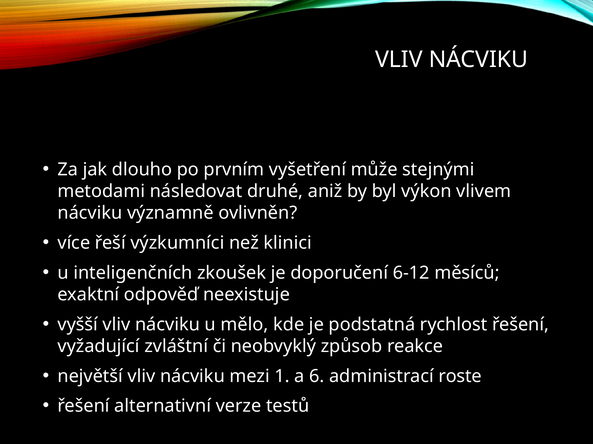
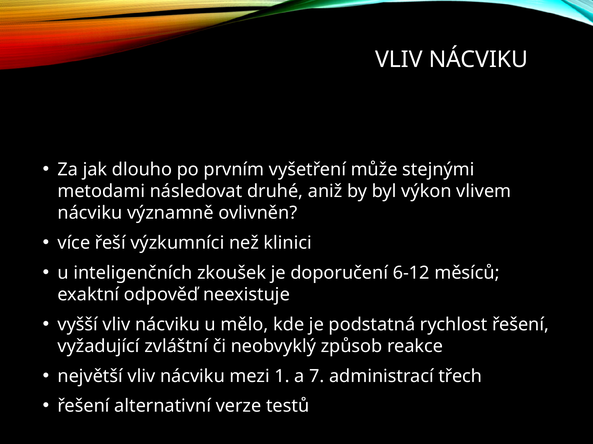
6: 6 -> 7
roste: roste -> třech
